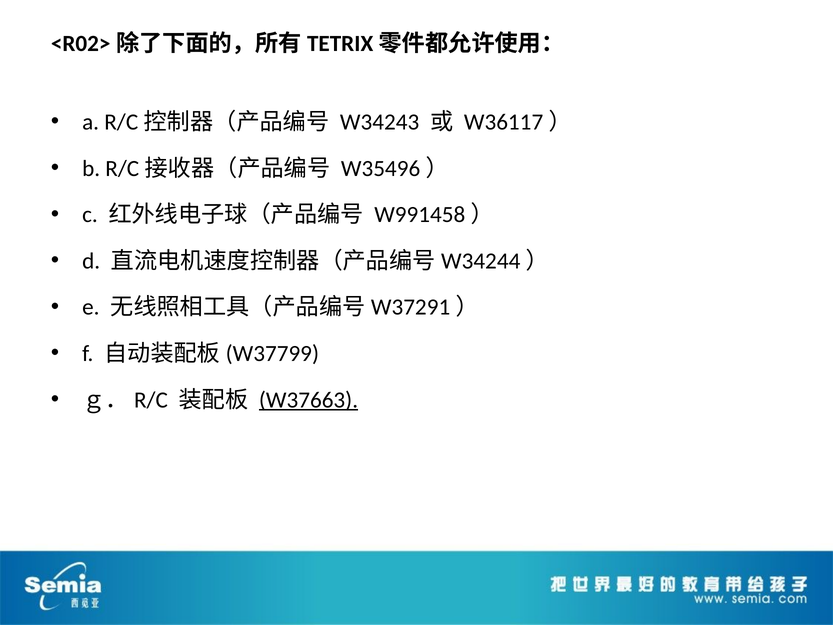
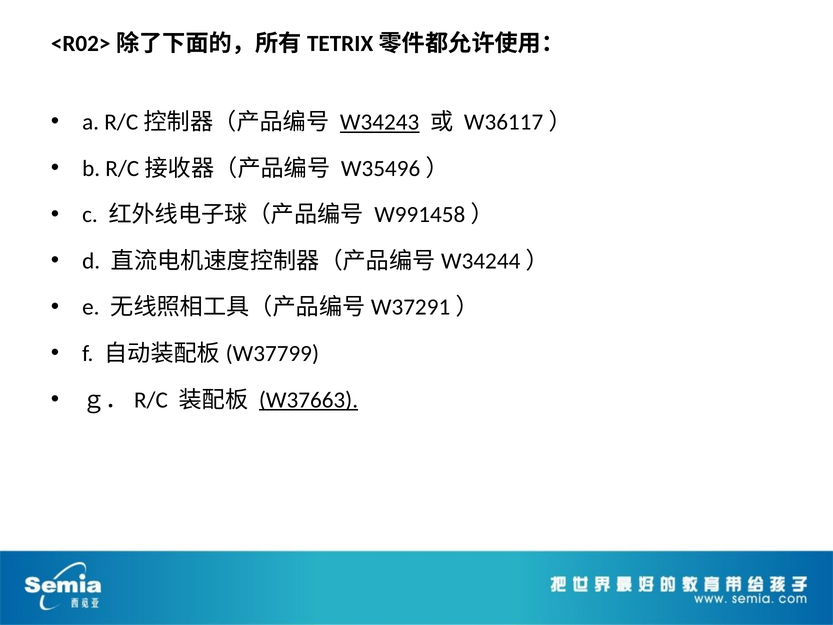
W34243 underline: none -> present
